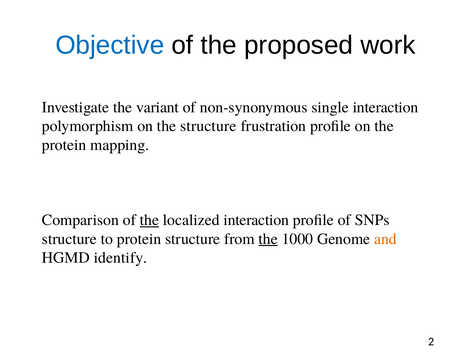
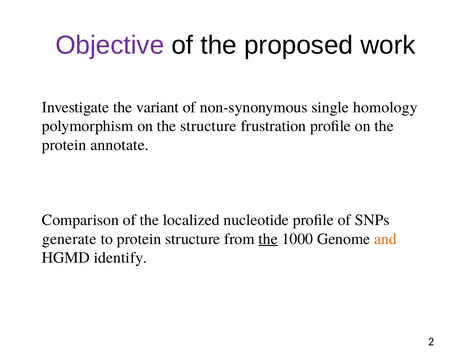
Objective colour: blue -> purple
single interaction: interaction -> homology
mapping: mapping -> annotate
the at (149, 220) underline: present -> none
localized interaction: interaction -> nucleotide
structure at (69, 239): structure -> generate
